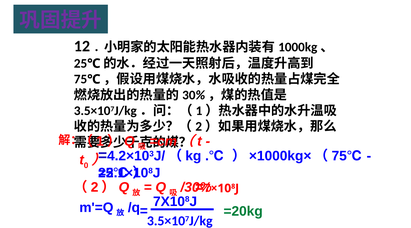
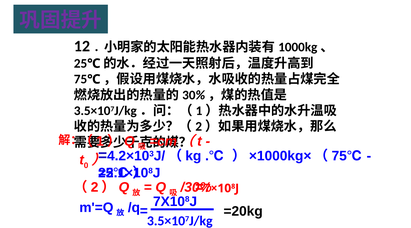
=20kg colour: green -> black
